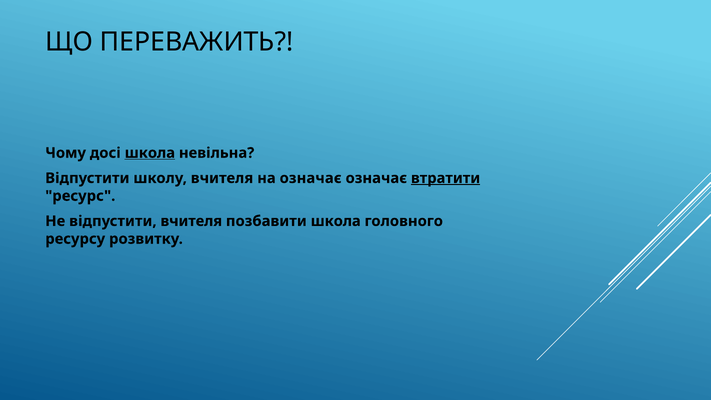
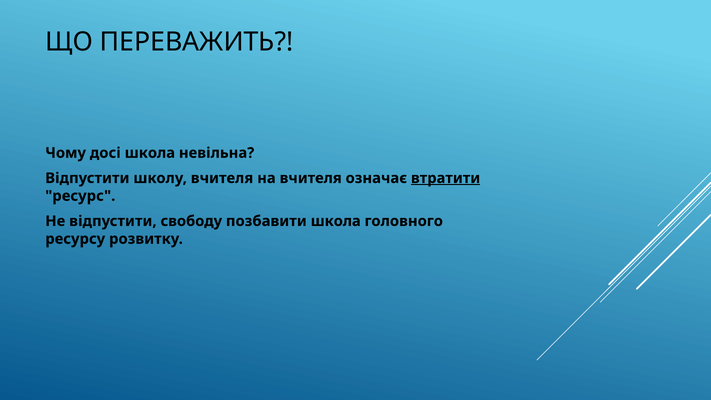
школа at (150, 153) underline: present -> none
на означає: означає -> вчителя
відпустити вчителя: вчителя -> свободу
